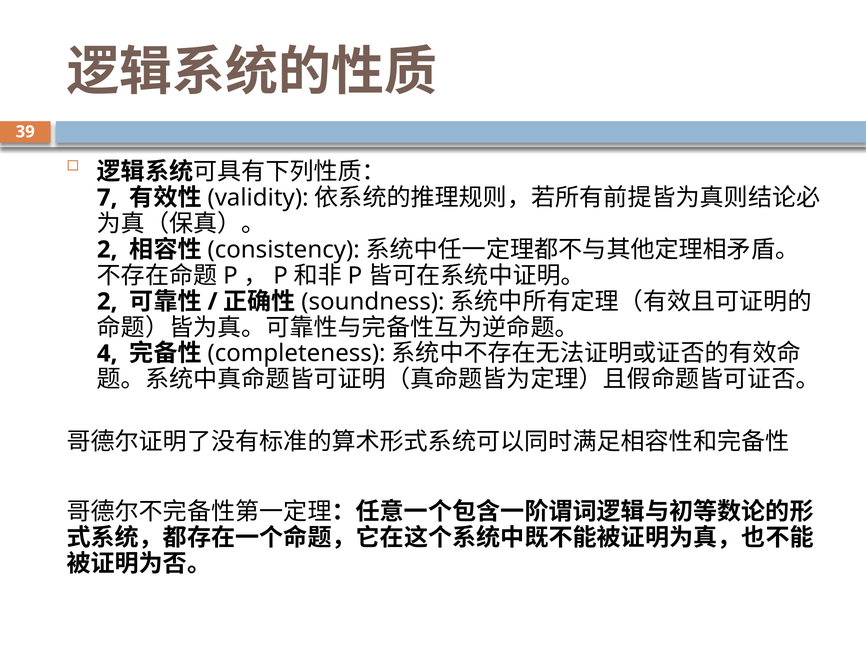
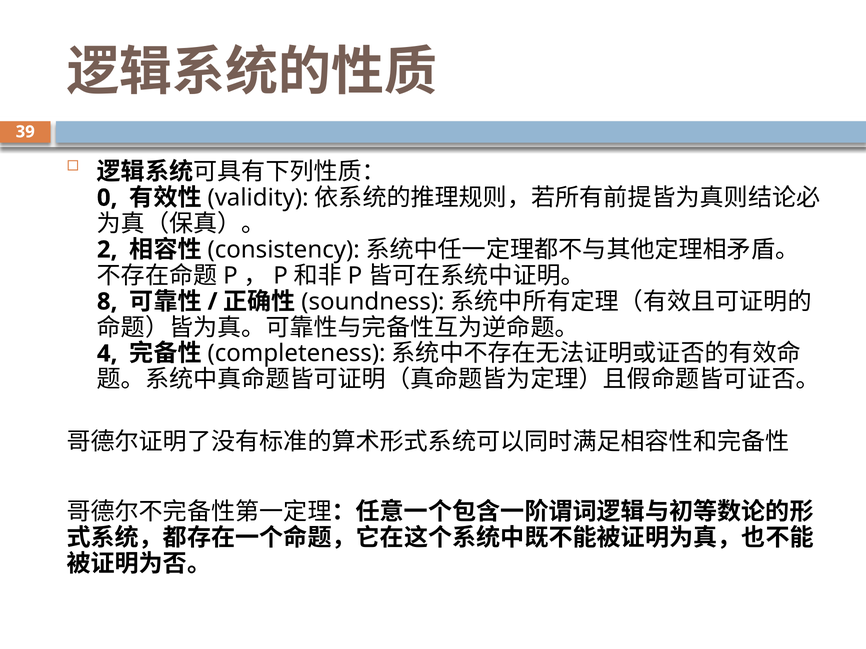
7: 7 -> 0
2 at (107, 302): 2 -> 8
